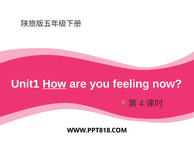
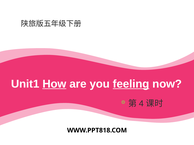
feeling underline: none -> present
